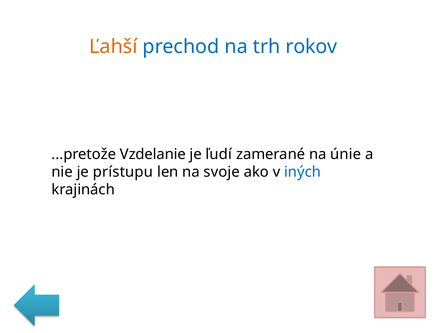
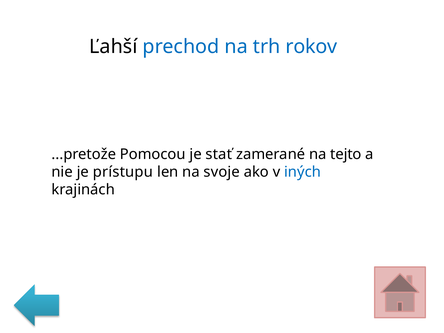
Ľahší colour: orange -> black
Vzdelanie: Vzdelanie -> Pomocou
ľudí: ľudí -> stať
únie: únie -> tejto
